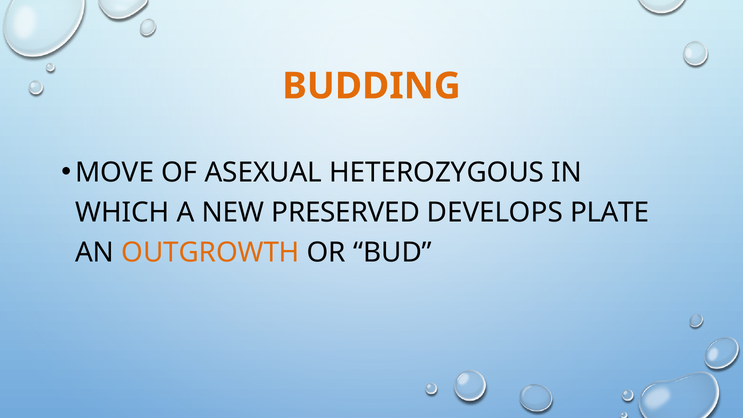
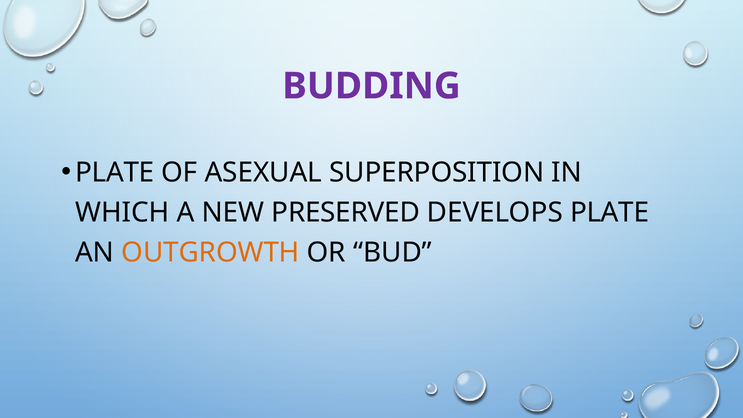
BUDDING colour: orange -> purple
MOVE at (115, 172): MOVE -> PLATE
HETEROZYGOUS: HETEROZYGOUS -> SUPERPOSITION
